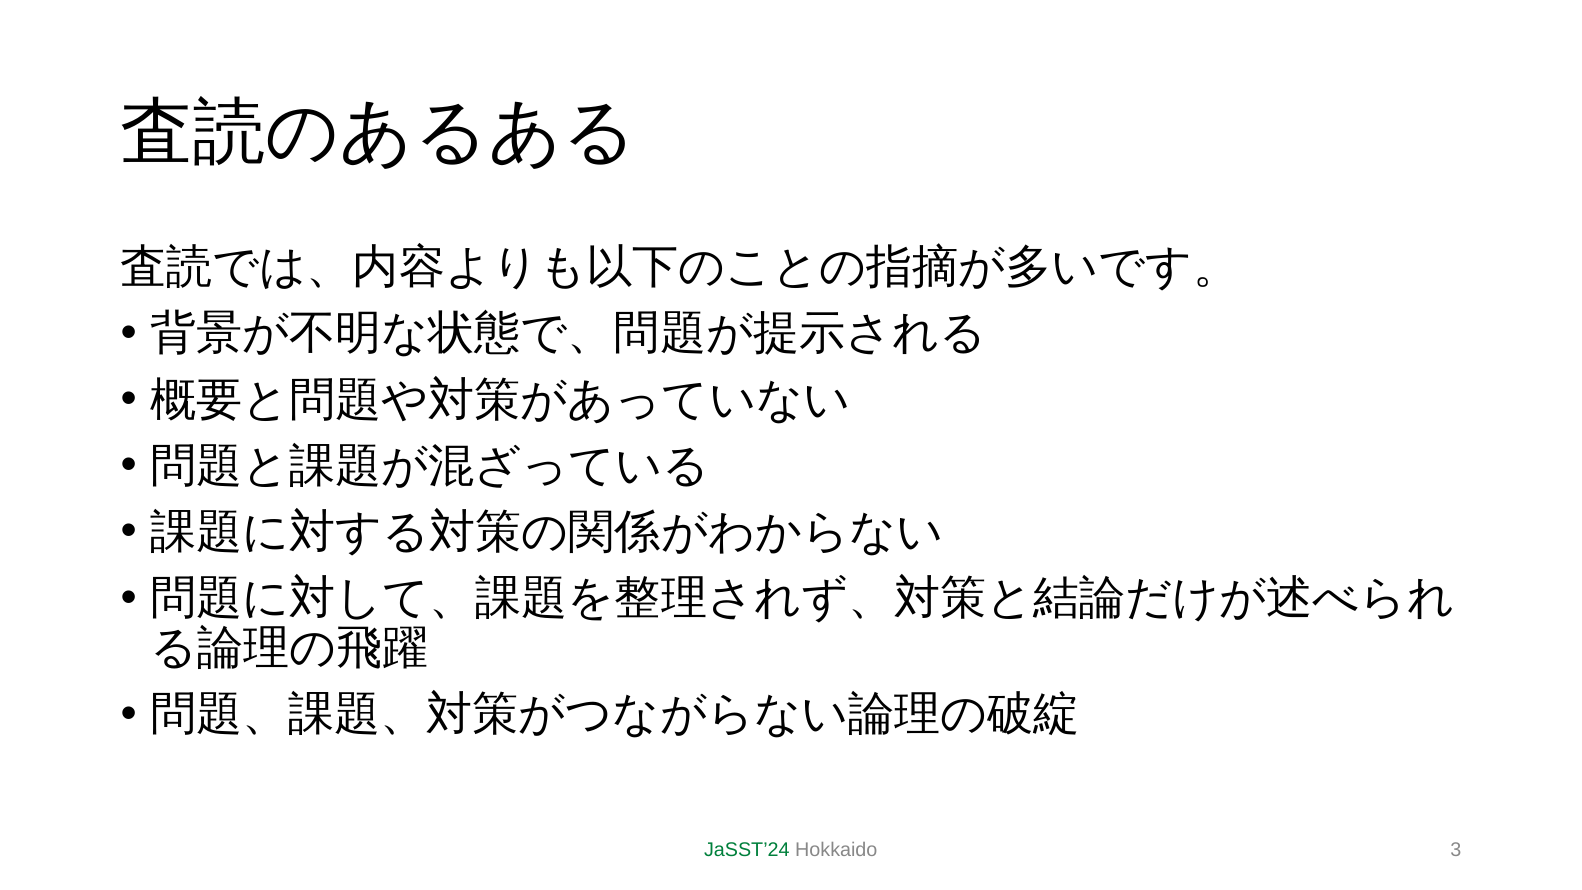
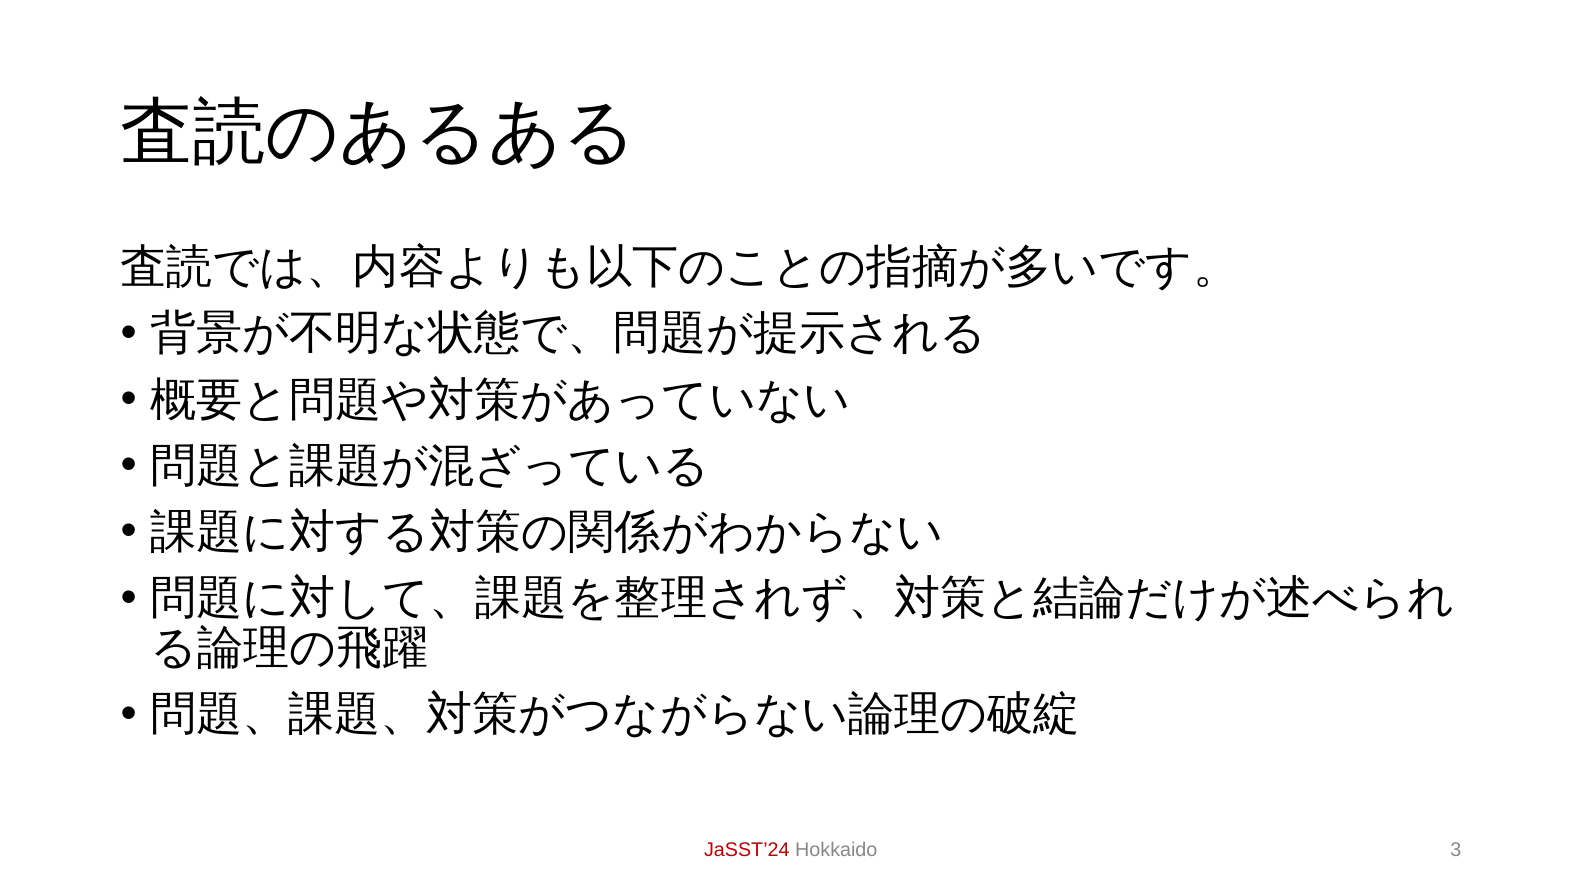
JaSST’24 colour: green -> red
